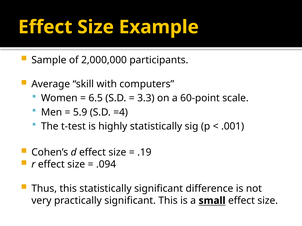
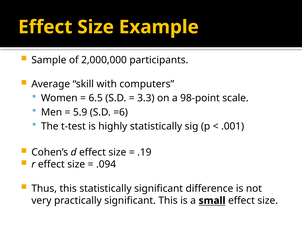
60-point: 60-point -> 98-point
=4: =4 -> =6
